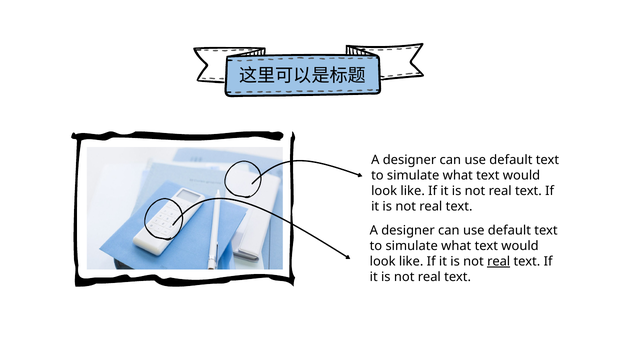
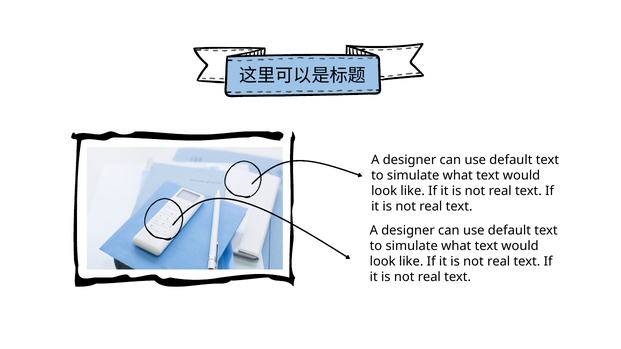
real at (499, 262) underline: present -> none
